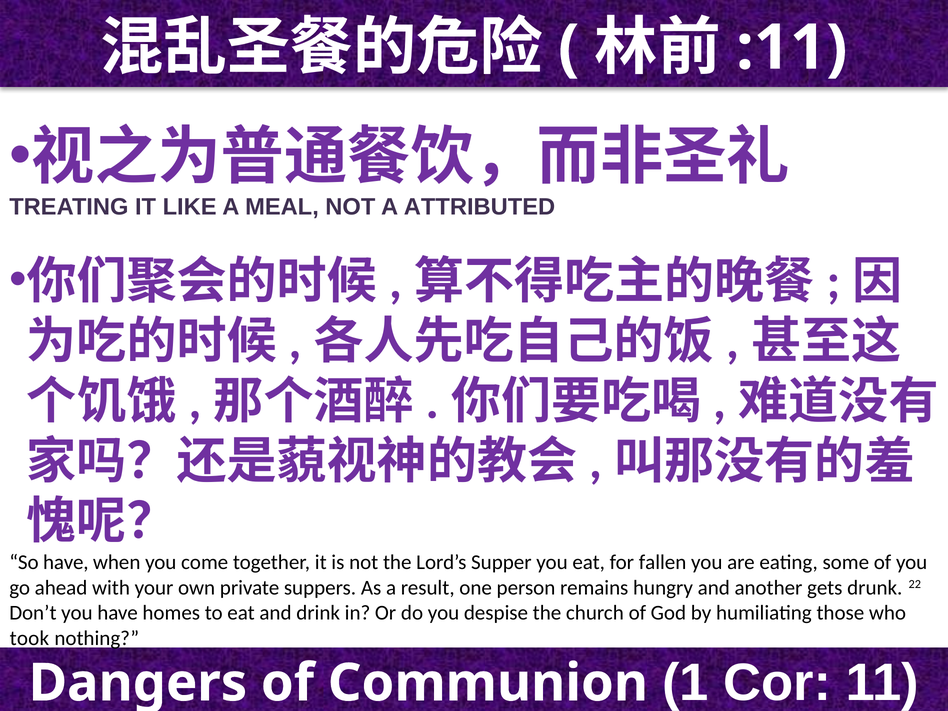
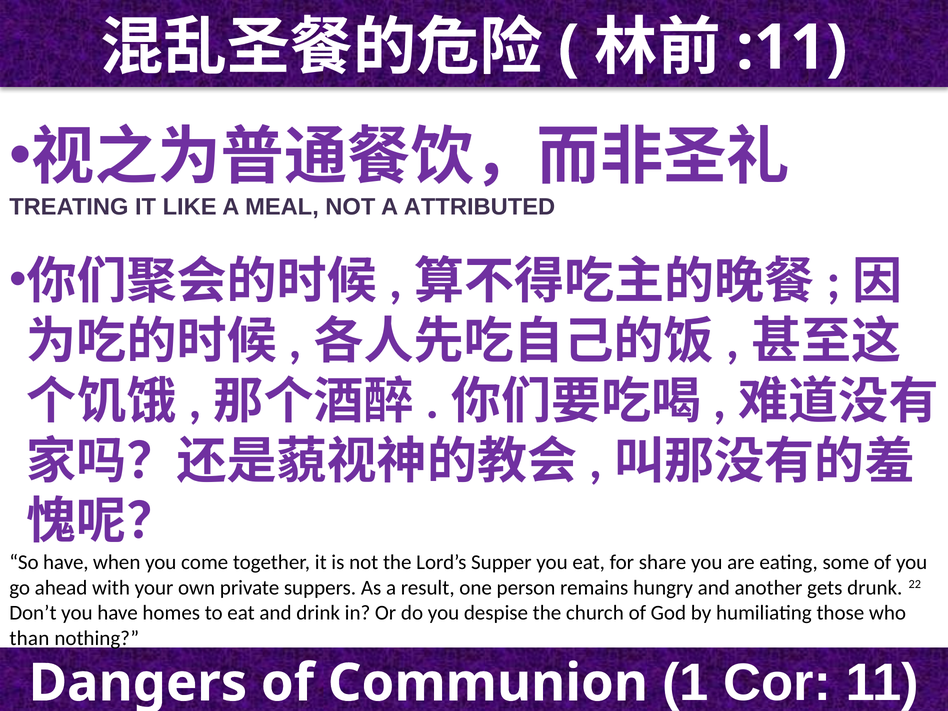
fallen: fallen -> share
took: took -> than
